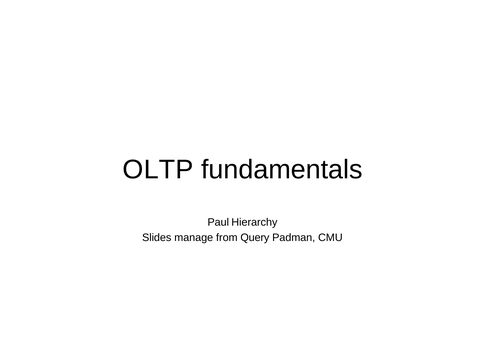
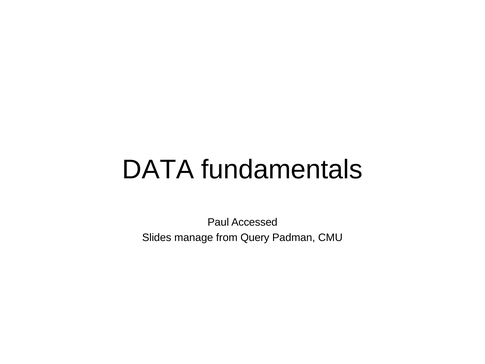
OLTP: OLTP -> DATA
Hierarchy: Hierarchy -> Accessed
